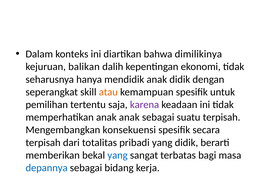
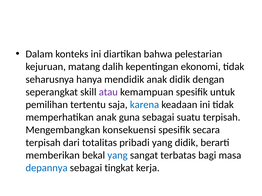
dimilikinya: dimilikinya -> pelestarian
balikan: balikan -> matang
atau colour: orange -> purple
karena colour: purple -> blue
anak anak: anak -> guna
bidang: bidang -> tingkat
